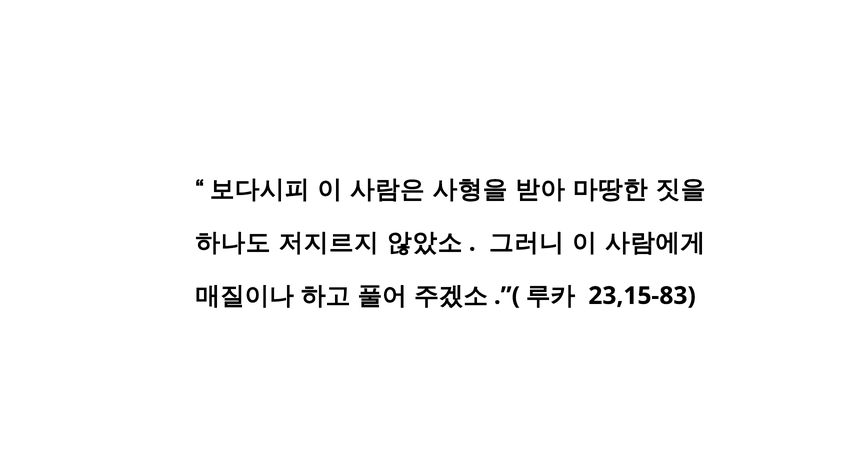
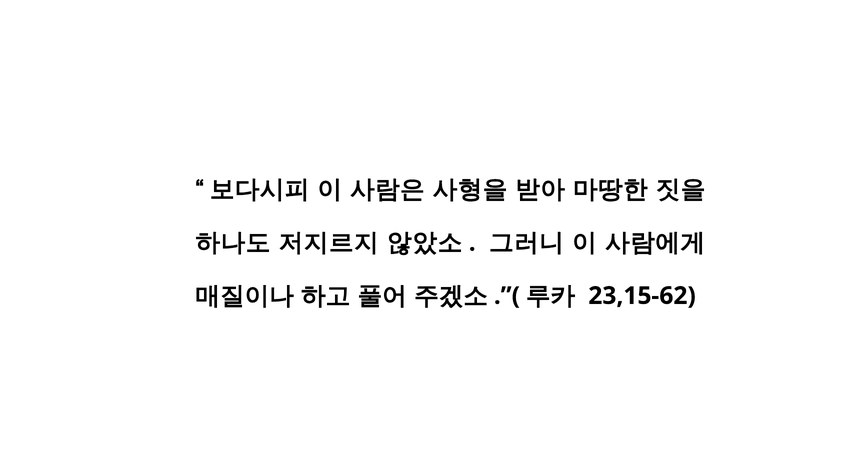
23,15-83: 23,15-83 -> 23,15-62
